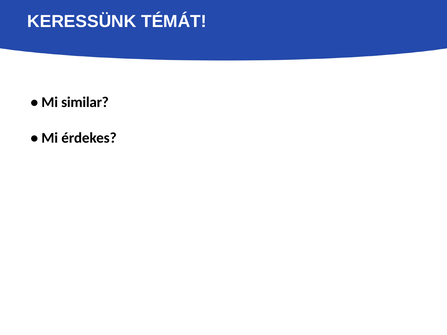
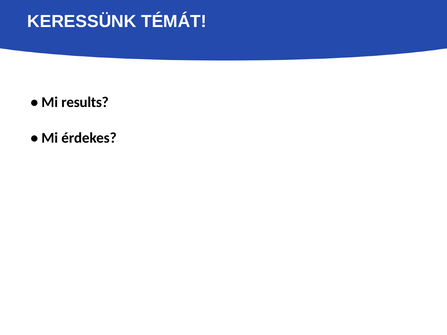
similar: similar -> results
